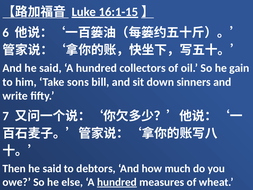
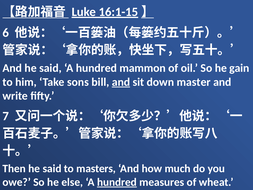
collectors: collectors -> mammon
and at (121, 82) underline: none -> present
sinners: sinners -> master
debtors: debtors -> masters
